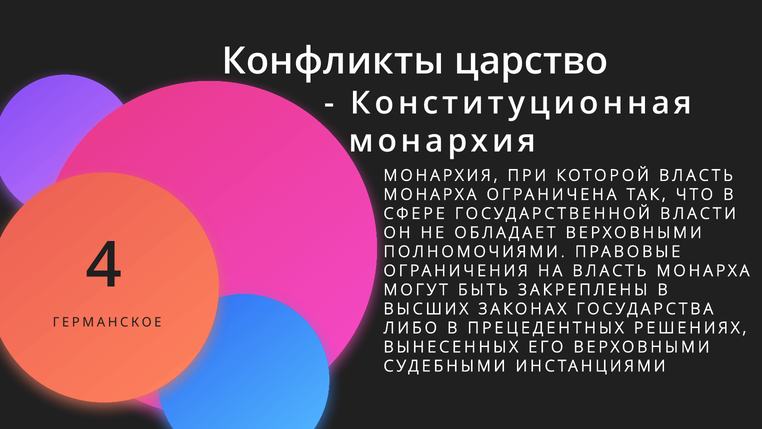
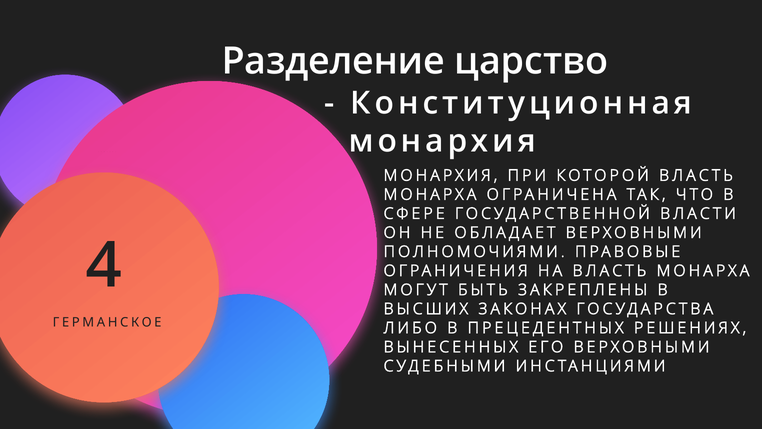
Конфликты: Конфликты -> Разделение
